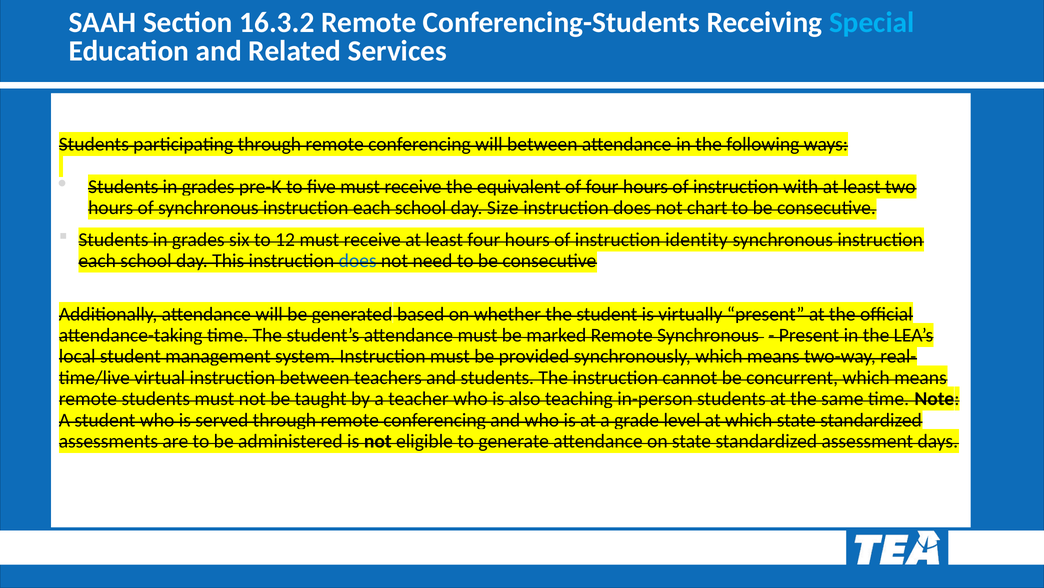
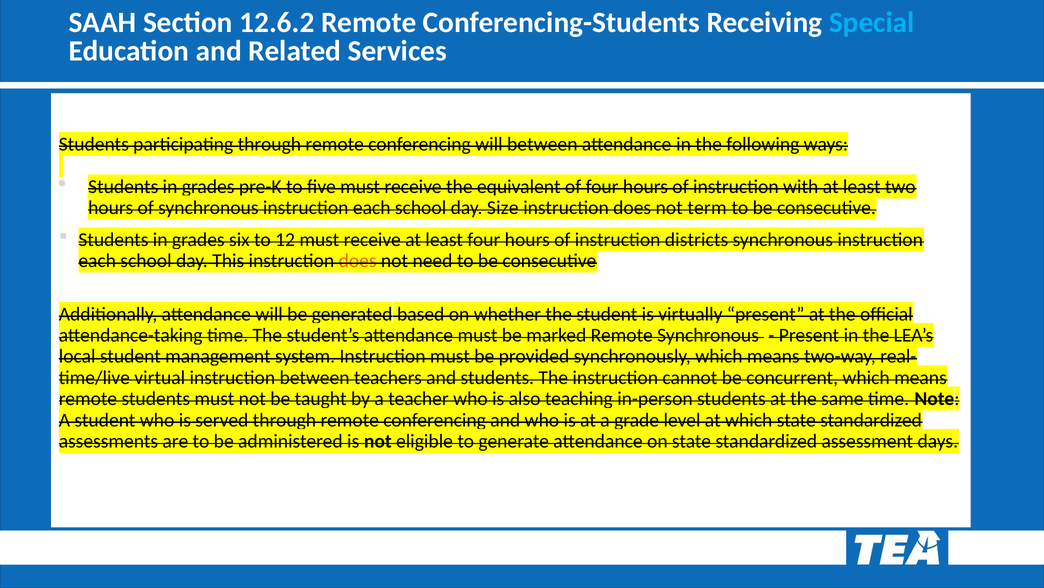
16.3.2: 16.3.2 -> 12.6.2
chart: chart -> term
identity: identity -> districts
does at (358, 261) colour: blue -> orange
